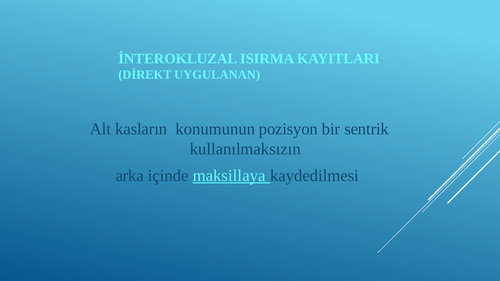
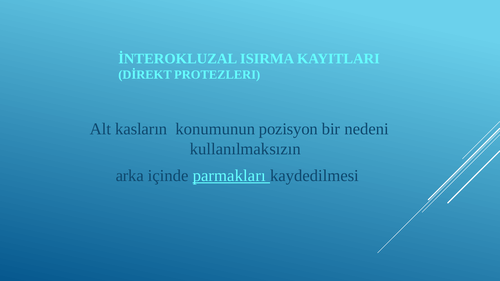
UYGULANAN: UYGULANAN -> PROTEZLERI
sentrik: sentrik -> nedeni
maksillaya: maksillaya -> parmakları
